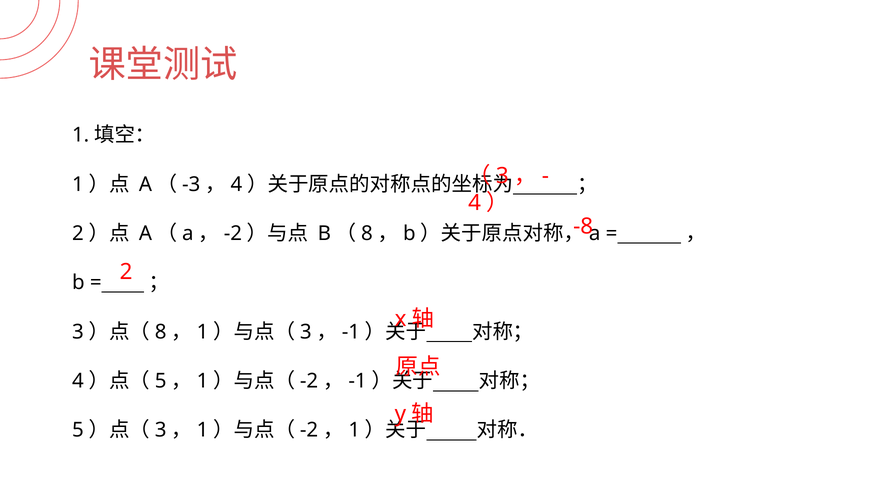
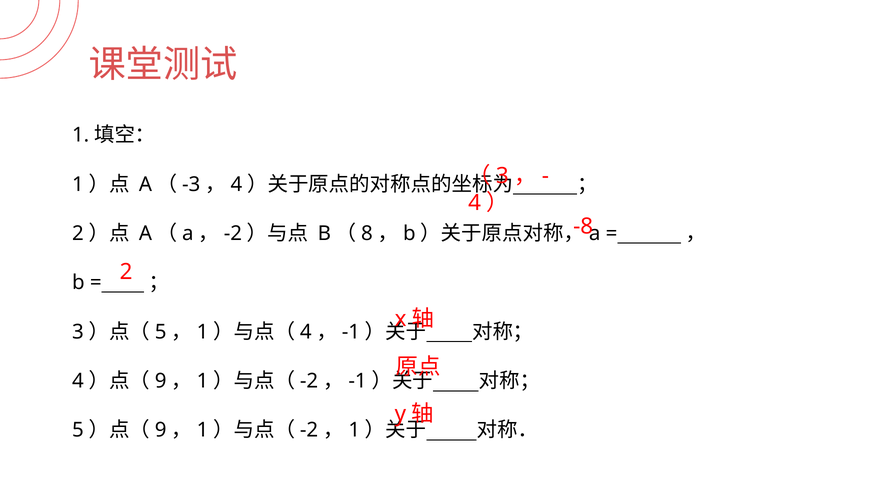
8 at (161, 332): 8 -> 5
3 at (306, 332): 3 -> 4
5 at (161, 381): 5 -> 9
3 at (161, 430): 3 -> 9
